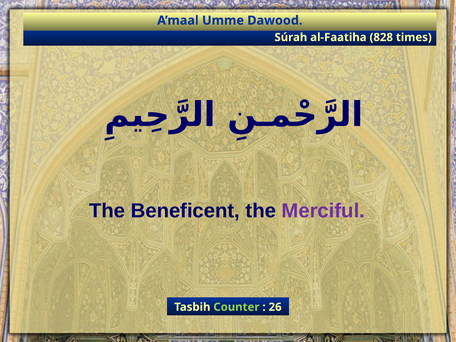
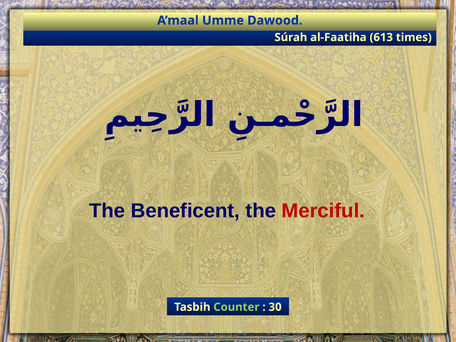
828: 828 -> 613
Merciful colour: purple -> red
26: 26 -> 30
